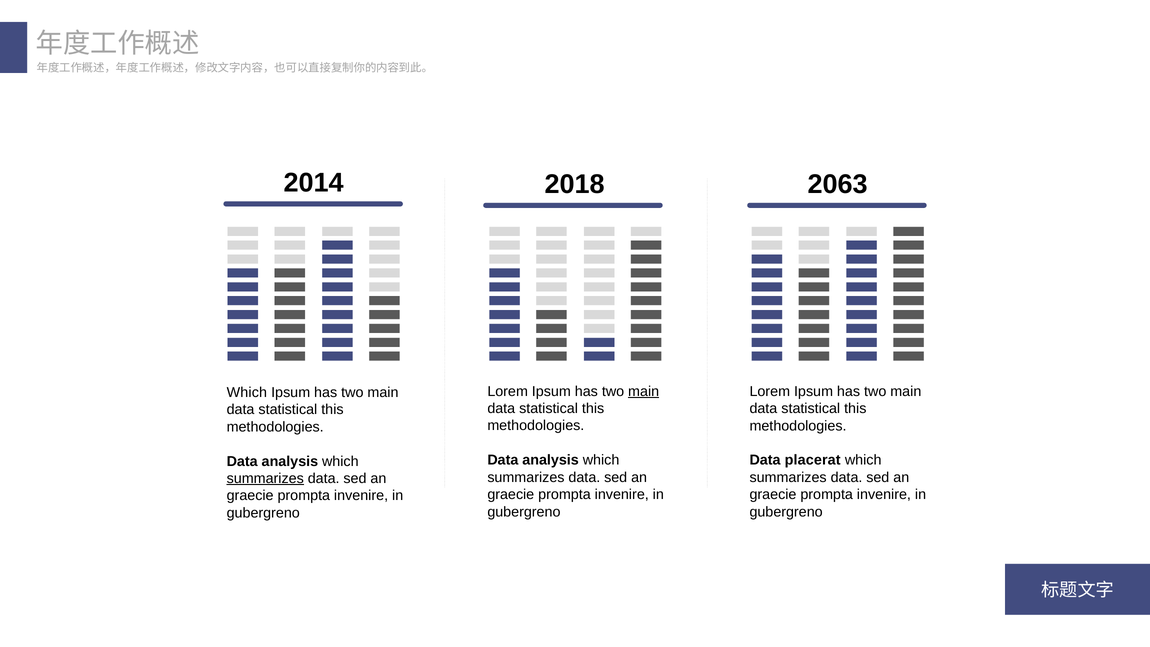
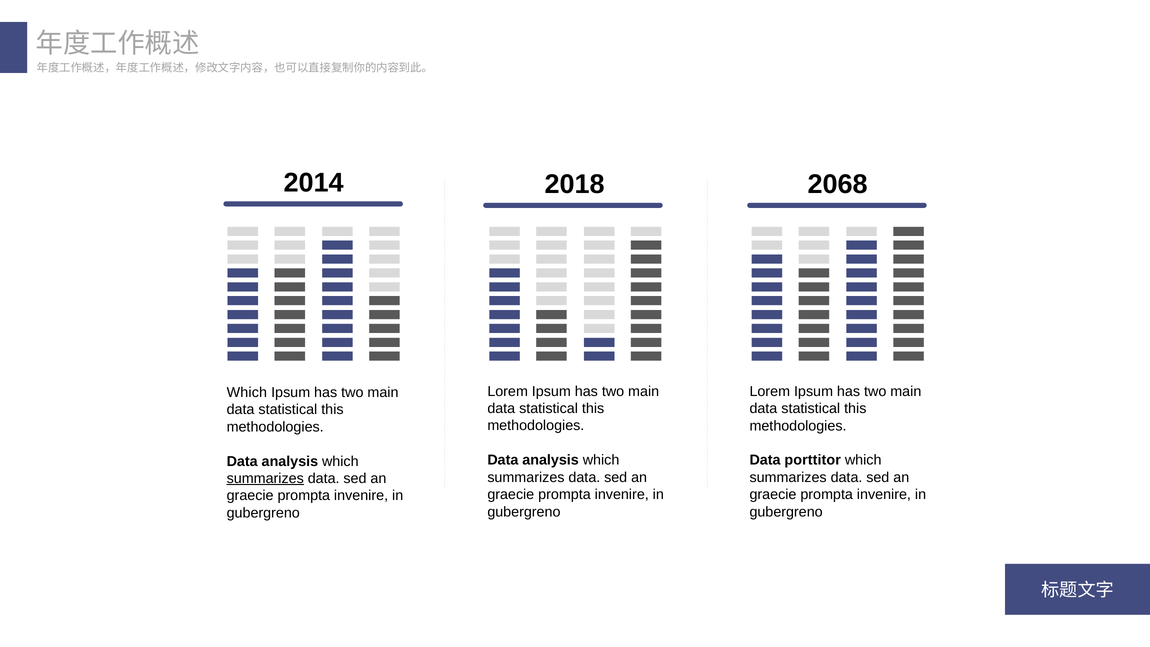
2063: 2063 -> 2068
main at (644, 391) underline: present -> none
placerat: placerat -> porttitor
